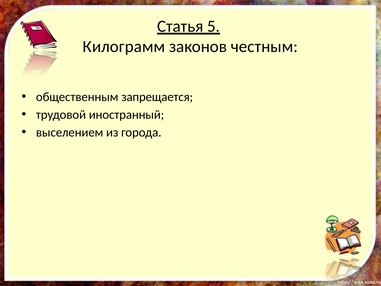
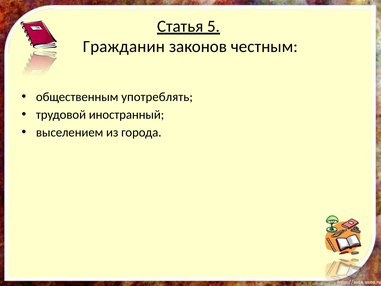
Килограмм: Килограмм -> Гражданин
запрещается: запрещается -> употреблять
